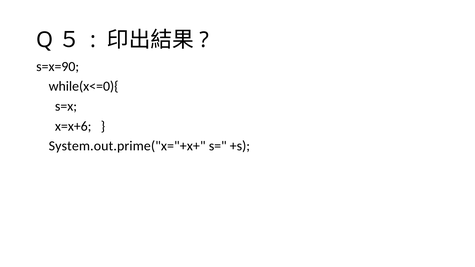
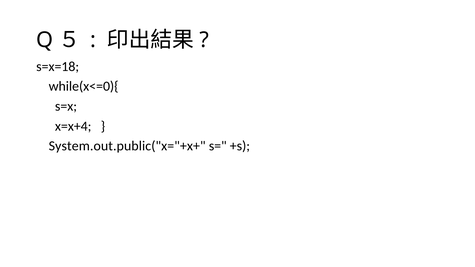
s=x=90: s=x=90 -> s=x=18
x=x+6: x=x+6 -> x=x+4
System.out.prime("x="+x+: System.out.prime("x="+x+ -> System.out.public("x="+x+
